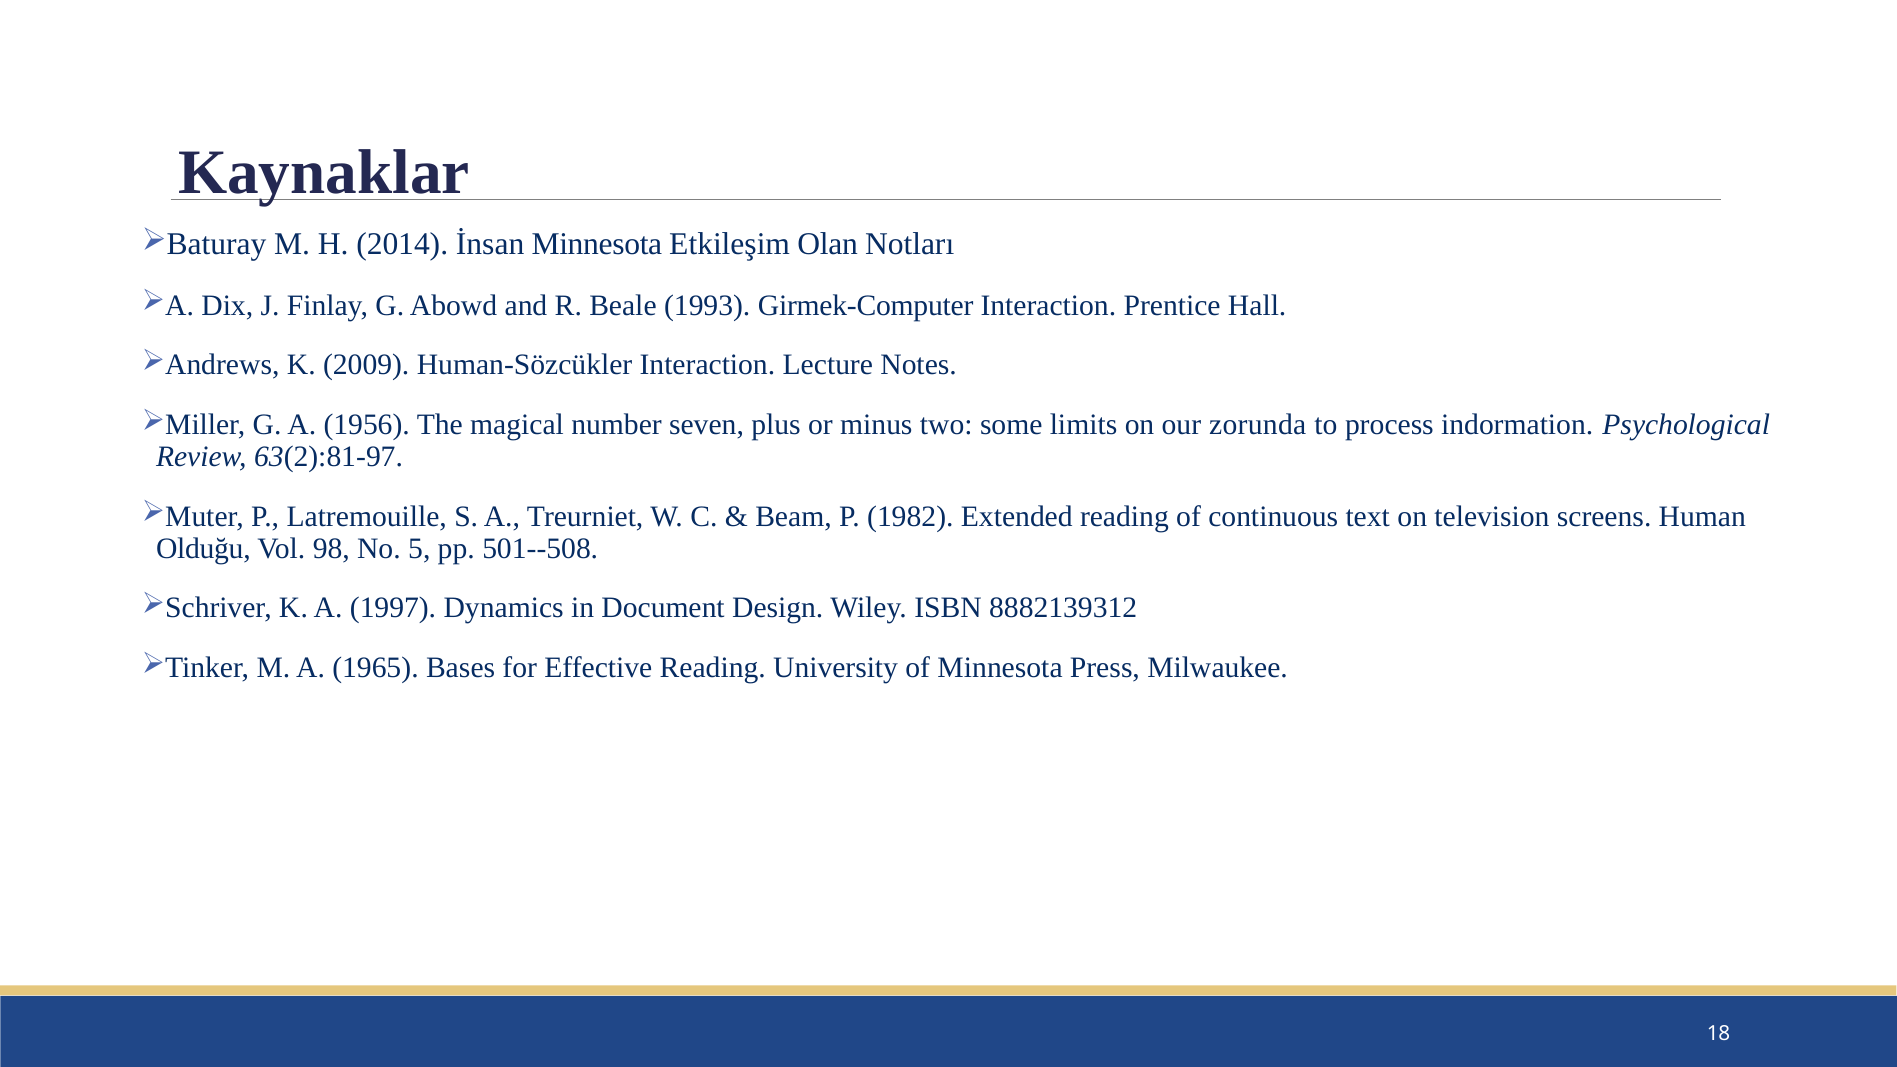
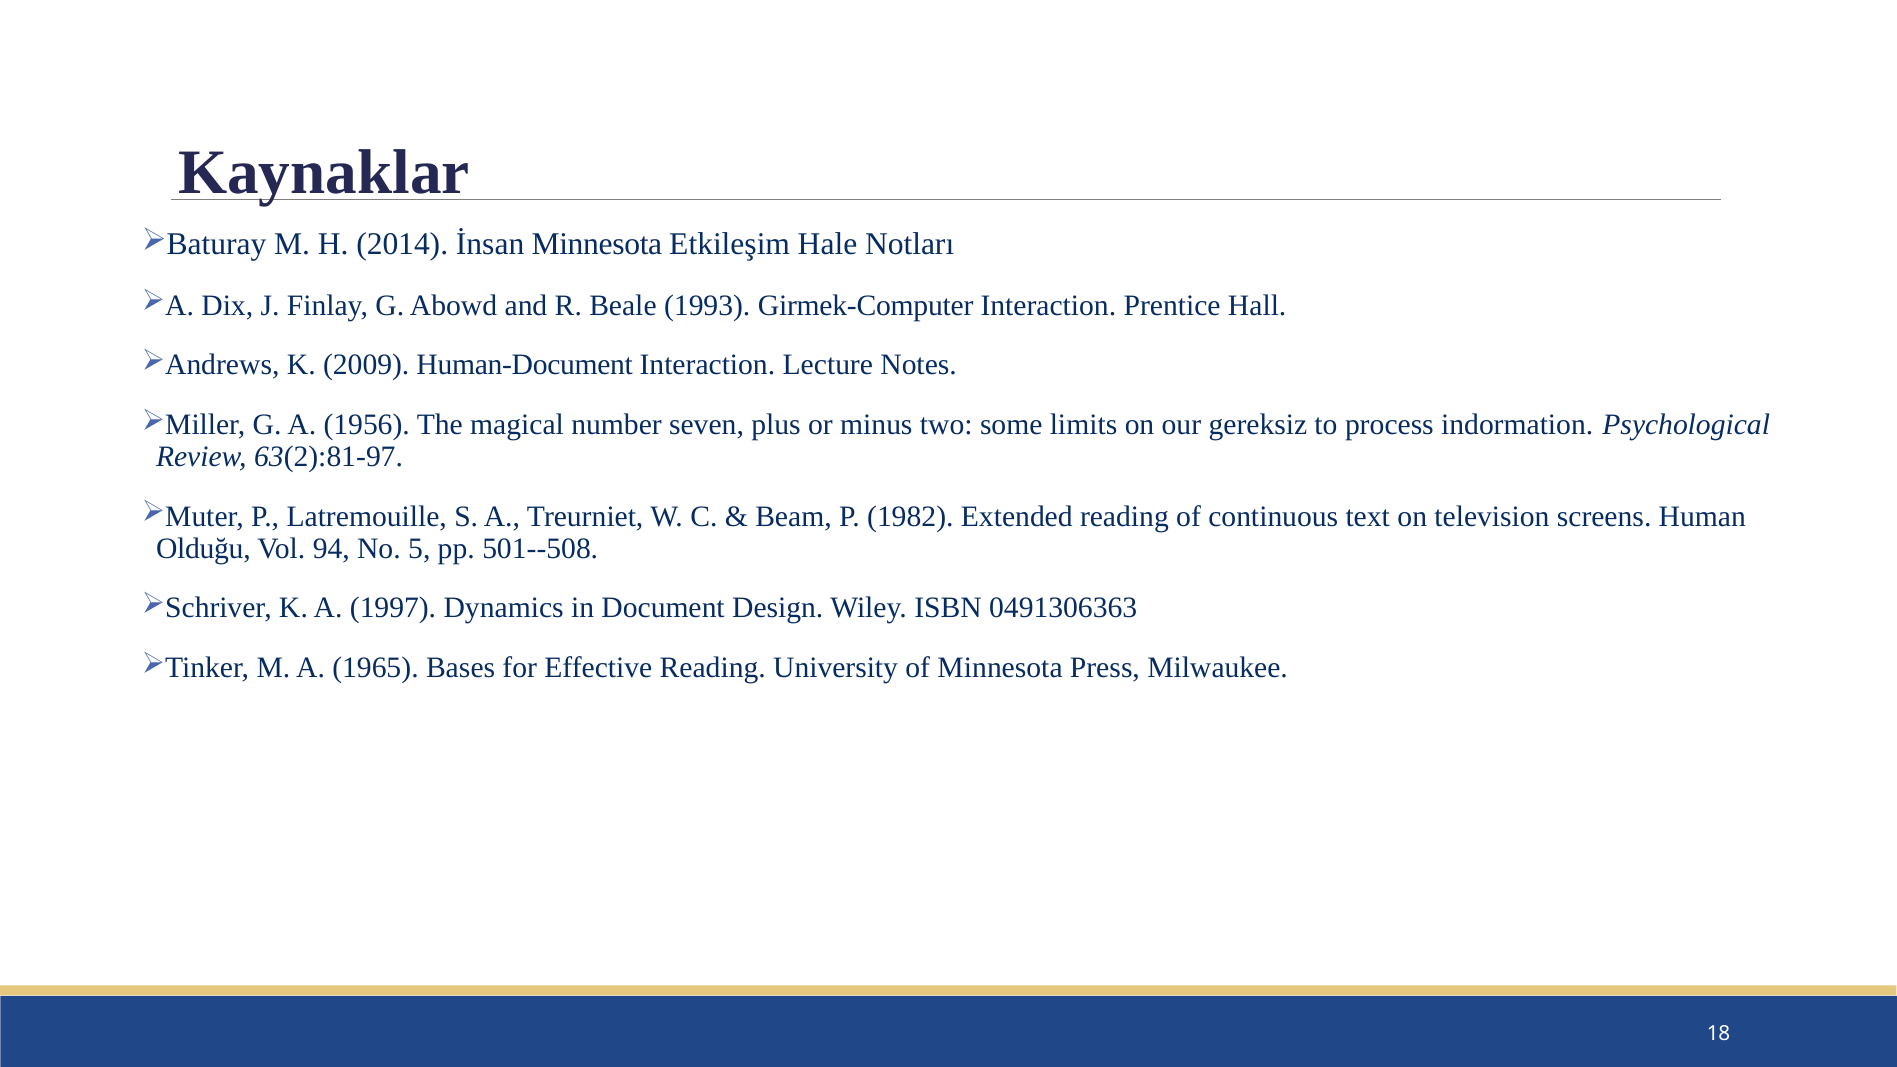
Olan: Olan -> Hale
Human-Sözcükler: Human-Sözcükler -> Human-Document
zorunda: zorunda -> gereksiz
98: 98 -> 94
8882139312: 8882139312 -> 0491306363
